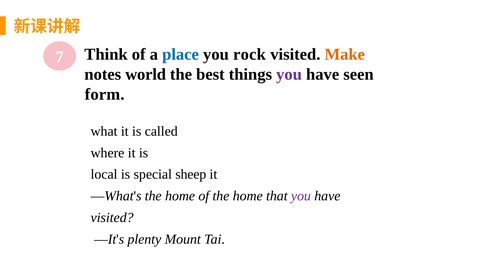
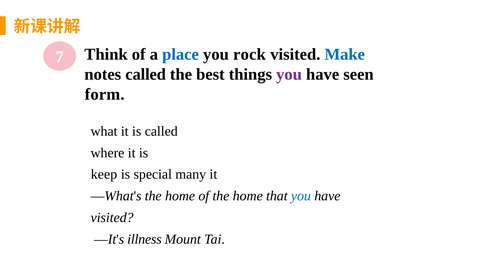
Make colour: orange -> blue
notes world: world -> called
local: local -> keep
sheep: sheep -> many
you at (301, 196) colour: purple -> blue
plenty: plenty -> illness
